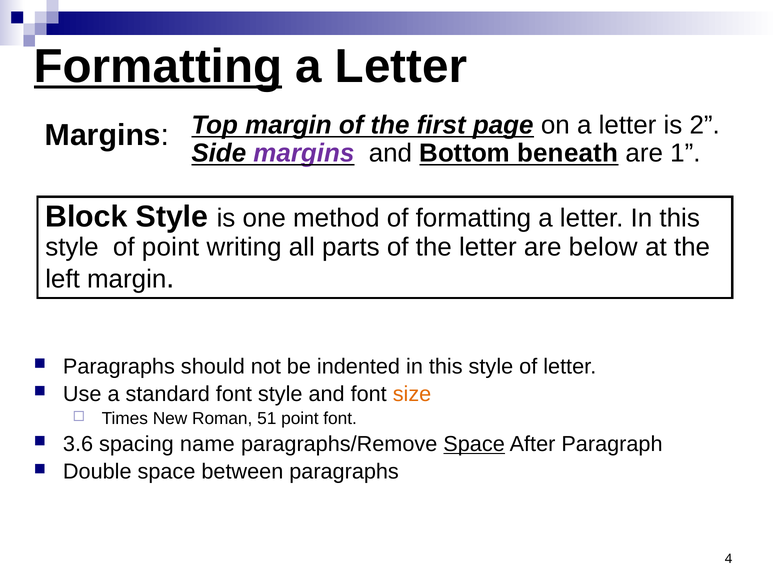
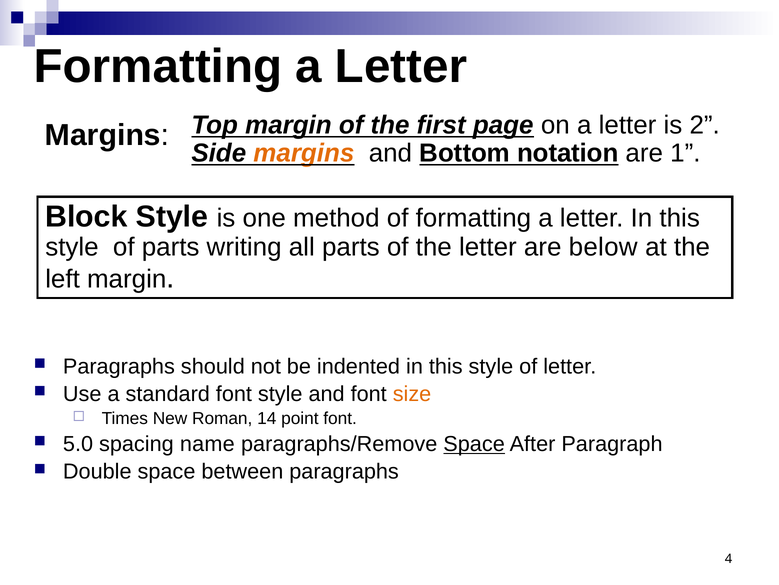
Formatting at (158, 66) underline: present -> none
margins at (304, 153) colour: purple -> orange
beneath: beneath -> notation
of point: point -> parts
51: 51 -> 14
3.6: 3.6 -> 5.0
